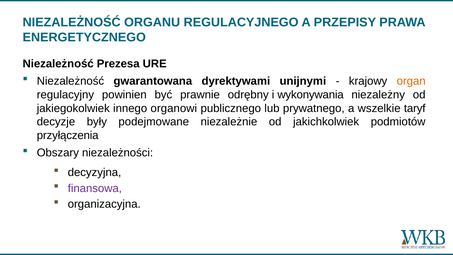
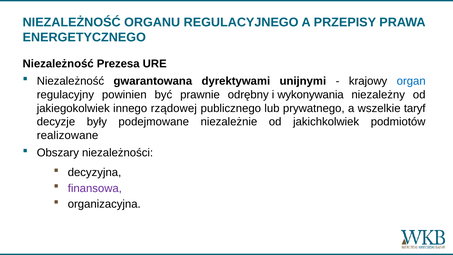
organ colour: orange -> blue
organowi: organowi -> rządowej
przyłączenia: przyłączenia -> realizowane
